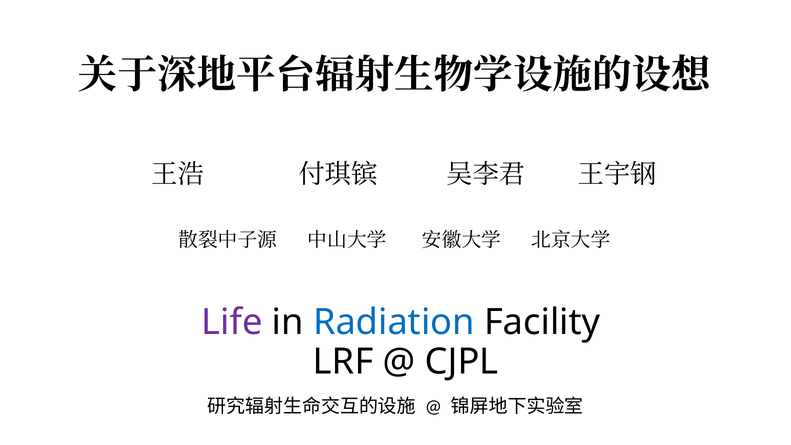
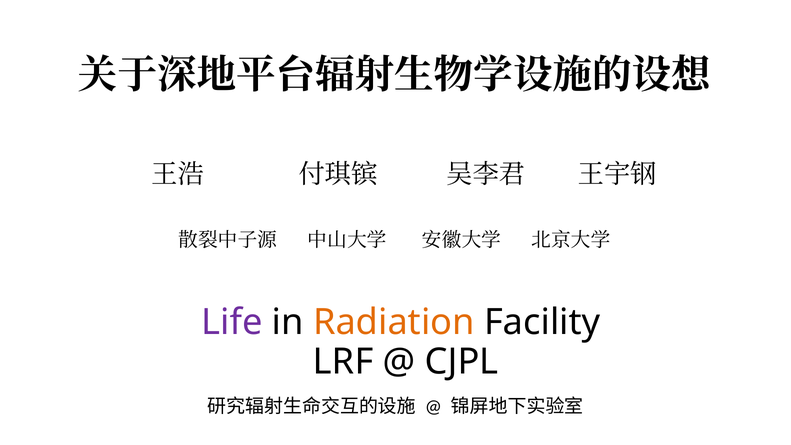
Radiation colour: blue -> orange
